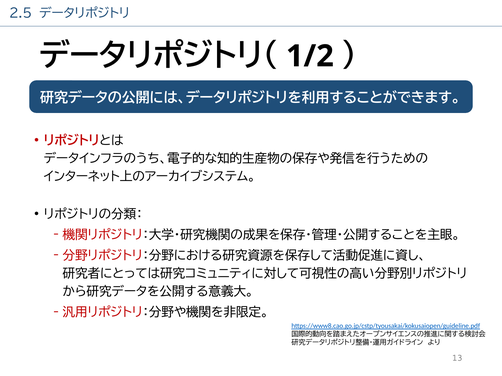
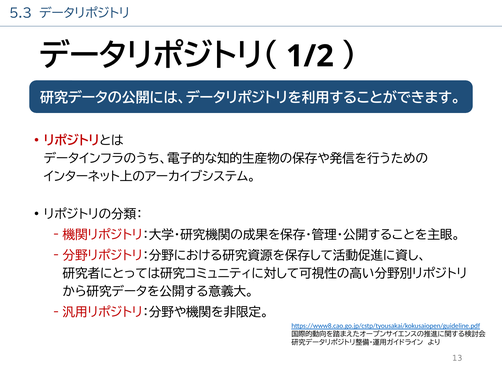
2.5: 2.5 -> 5.3
